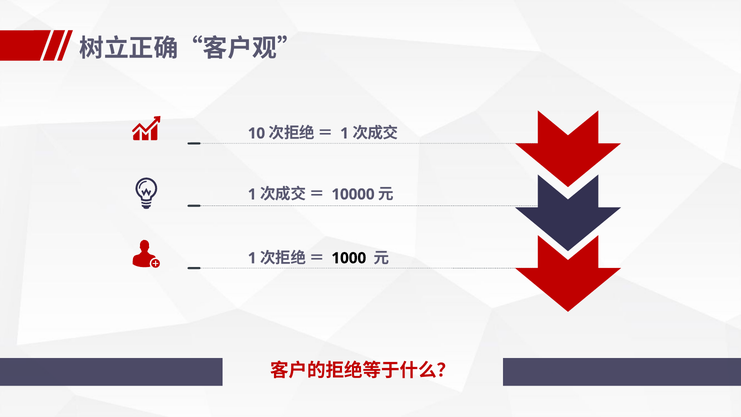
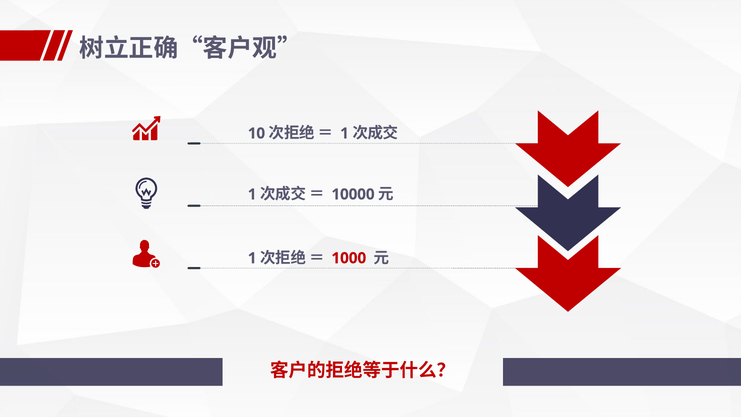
1000 colour: black -> red
